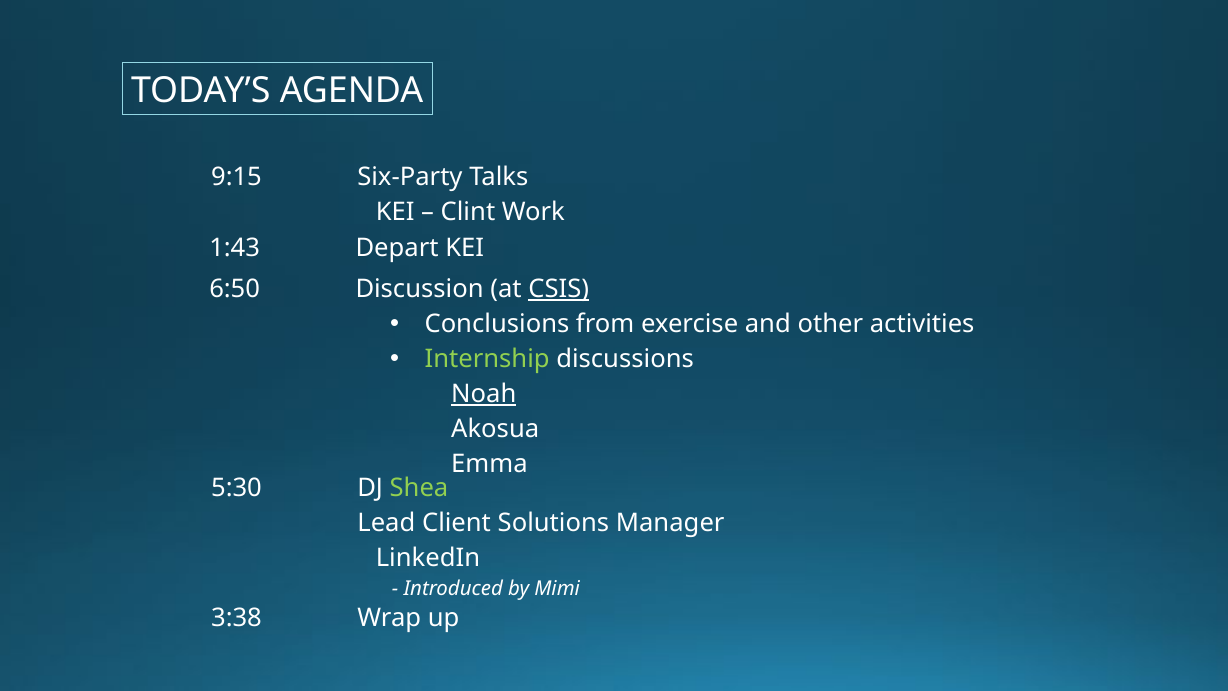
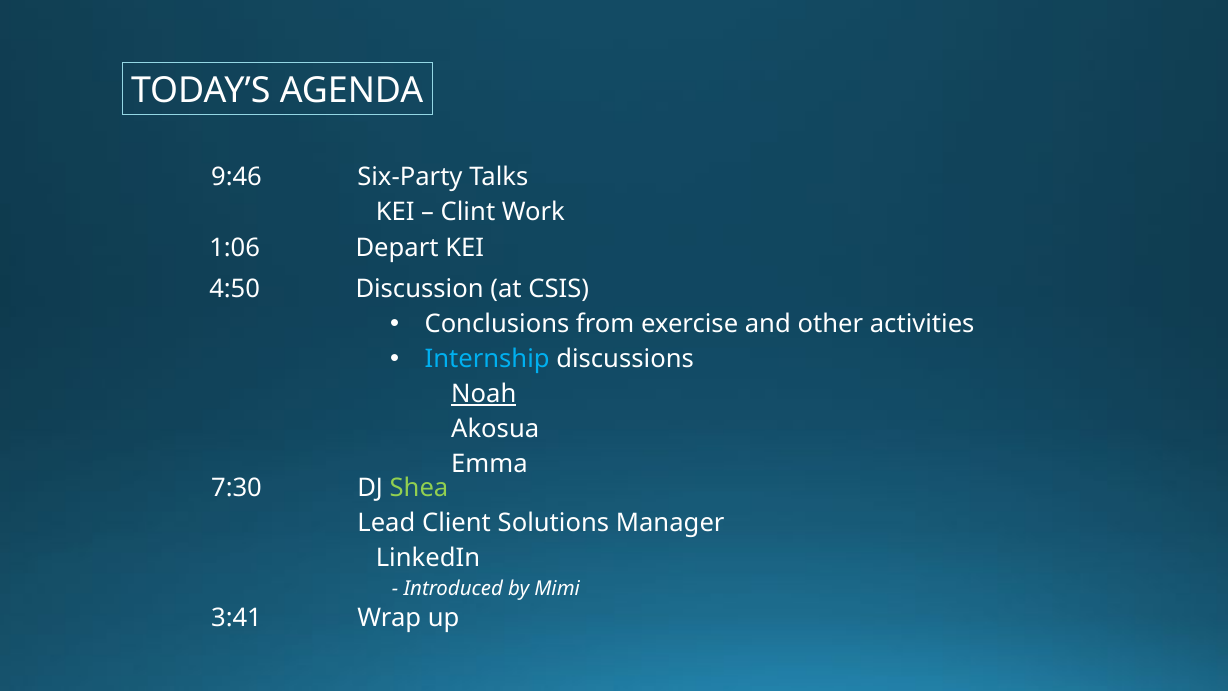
9:15: 9:15 -> 9:46
1:43: 1:43 -> 1:06
6:50: 6:50 -> 4:50
CSIS underline: present -> none
Internship colour: light green -> light blue
5:30: 5:30 -> 7:30
3:38: 3:38 -> 3:41
